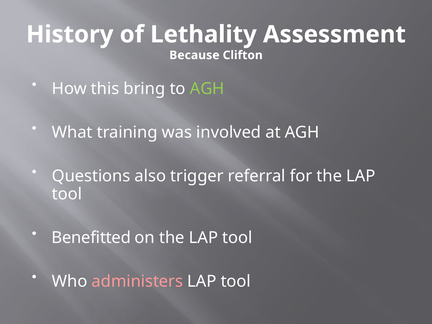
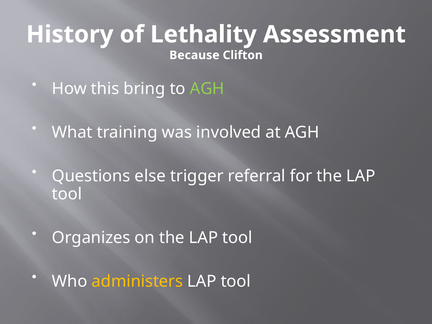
also: also -> else
Benefitted: Benefitted -> Organizes
administers colour: pink -> yellow
